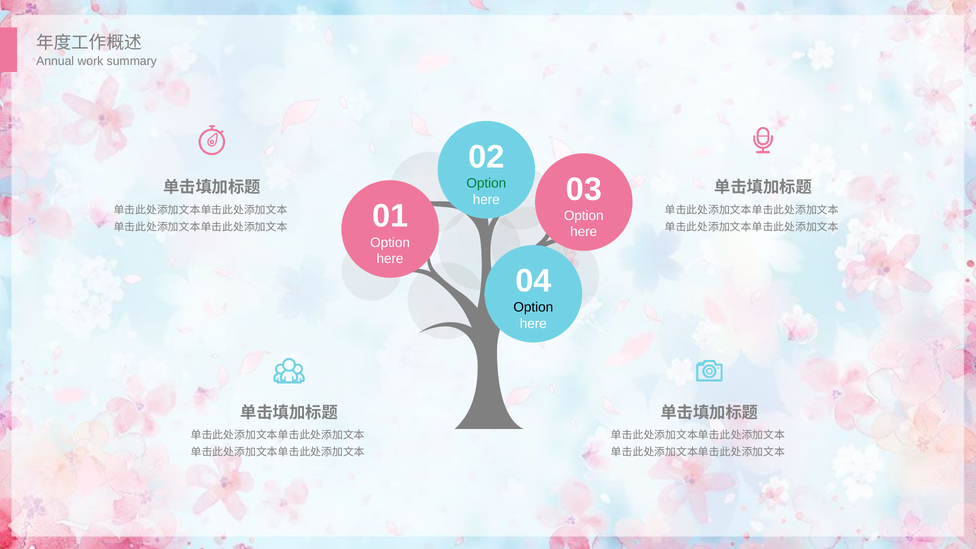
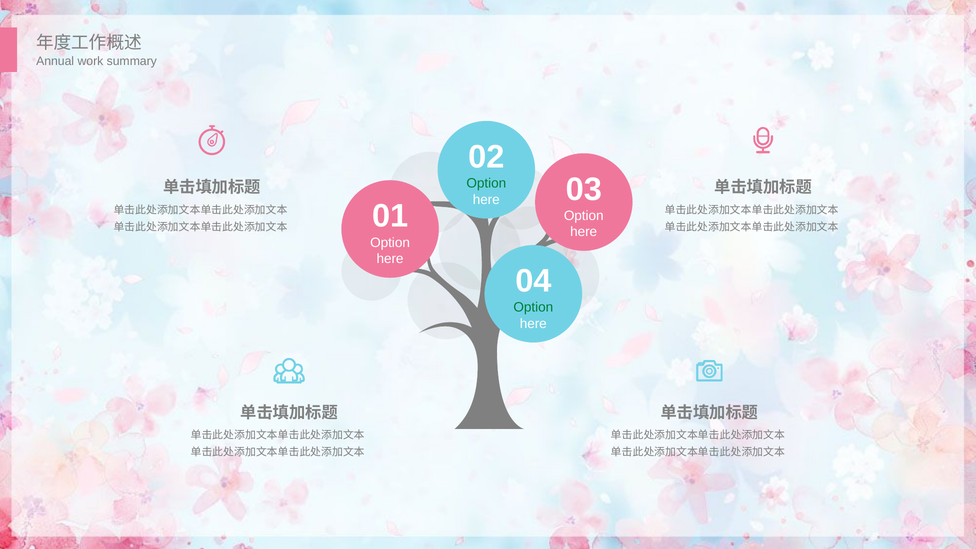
Option at (533, 308) colour: black -> green
